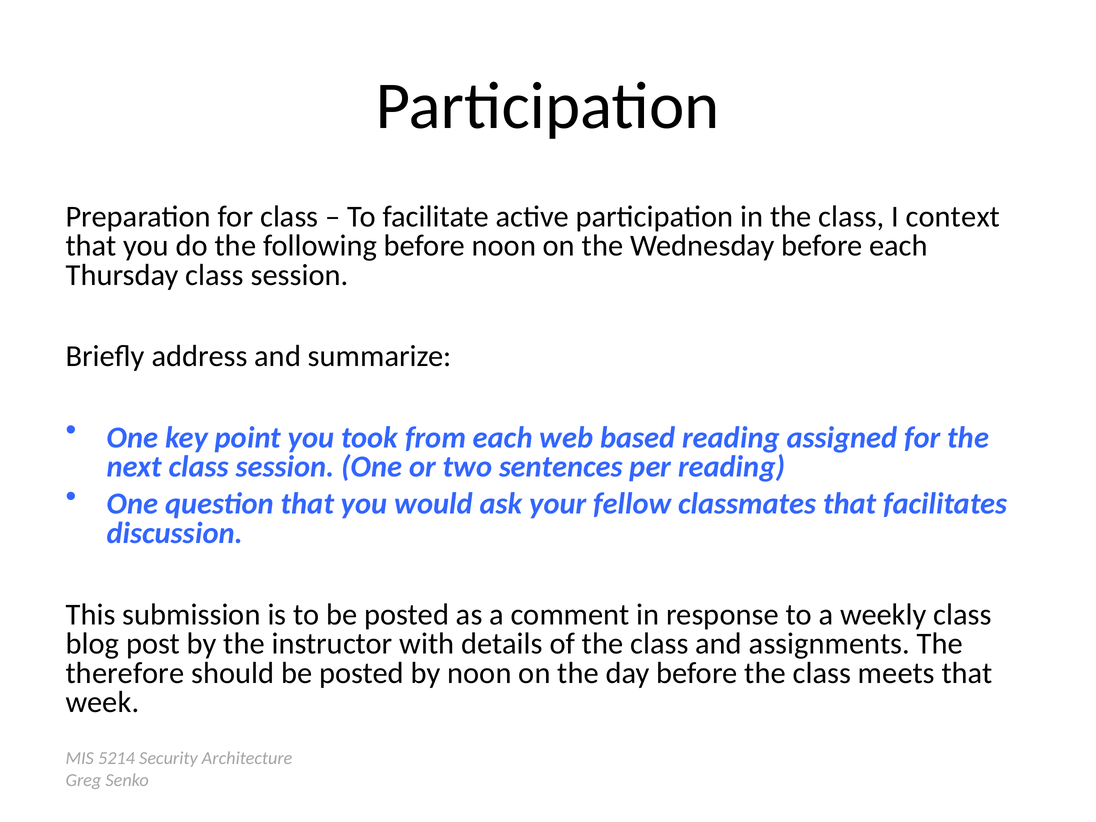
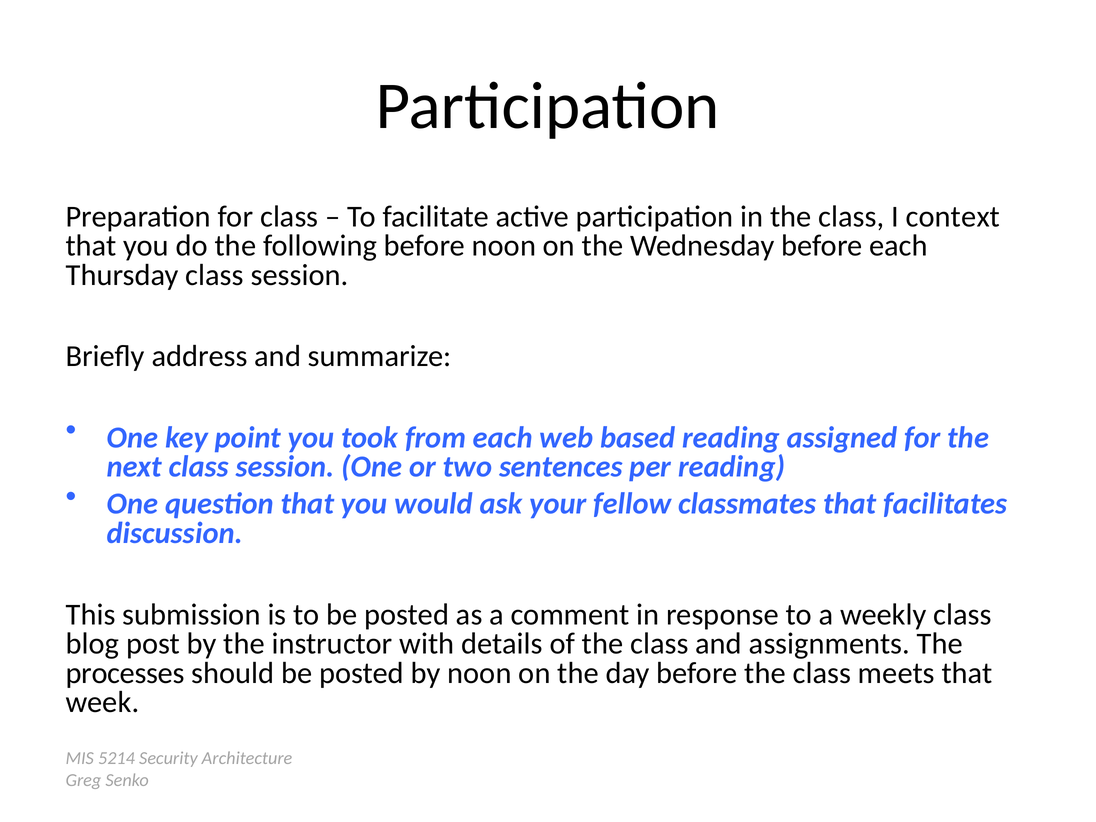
therefore: therefore -> processes
